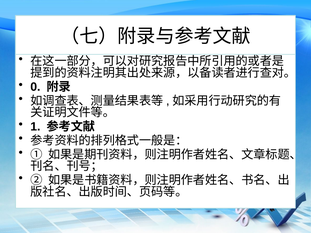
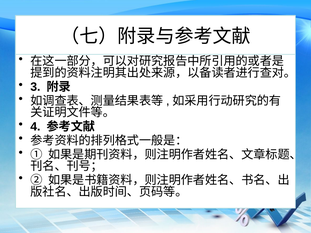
0: 0 -> 3
1: 1 -> 4
